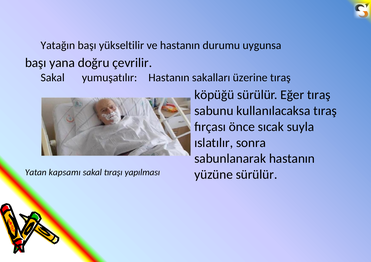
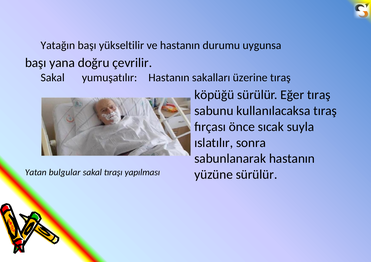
kapsamı: kapsamı -> bulgular
